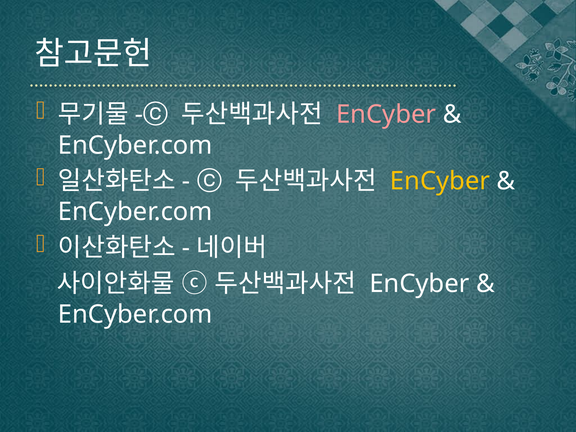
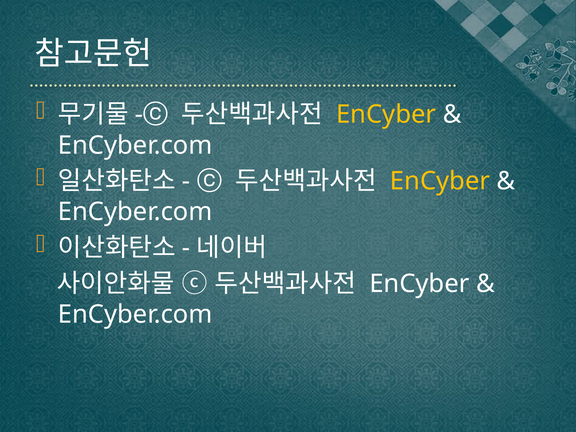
EnCyber at (386, 115) colour: pink -> yellow
